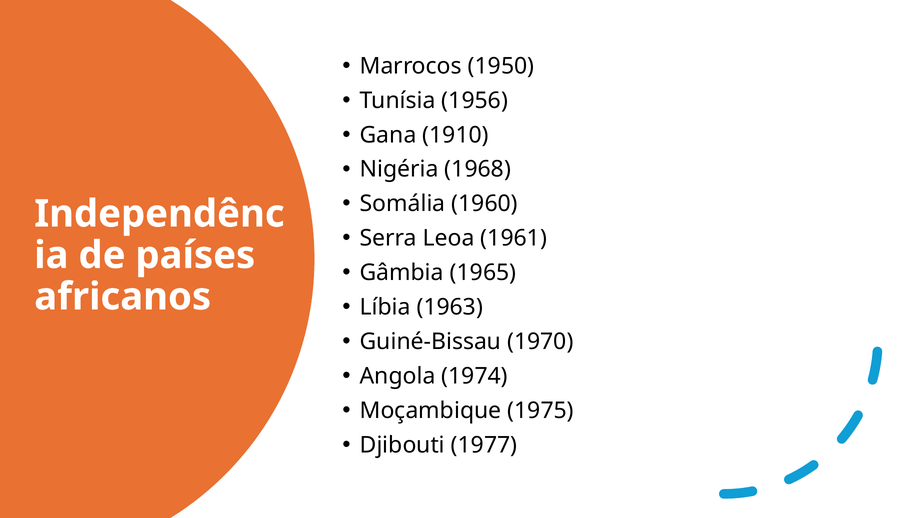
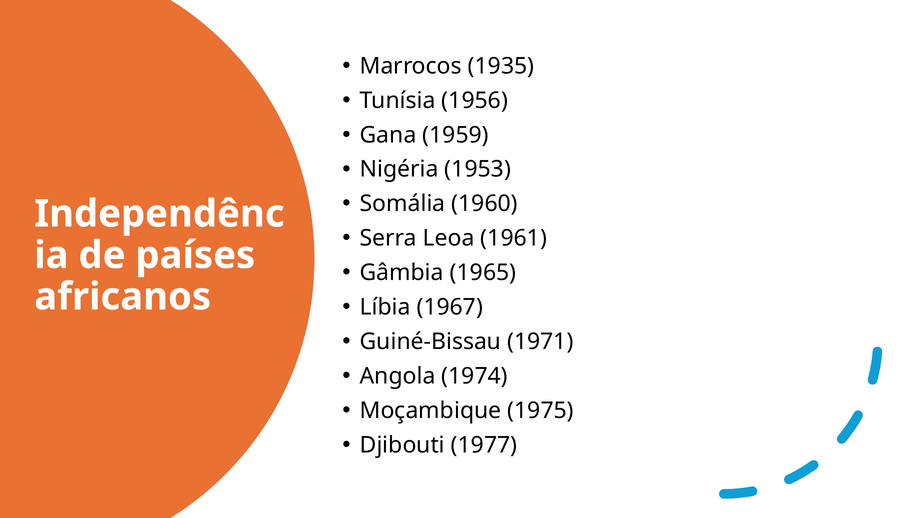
1950: 1950 -> 1935
1910: 1910 -> 1959
1968: 1968 -> 1953
1963: 1963 -> 1967
1970: 1970 -> 1971
